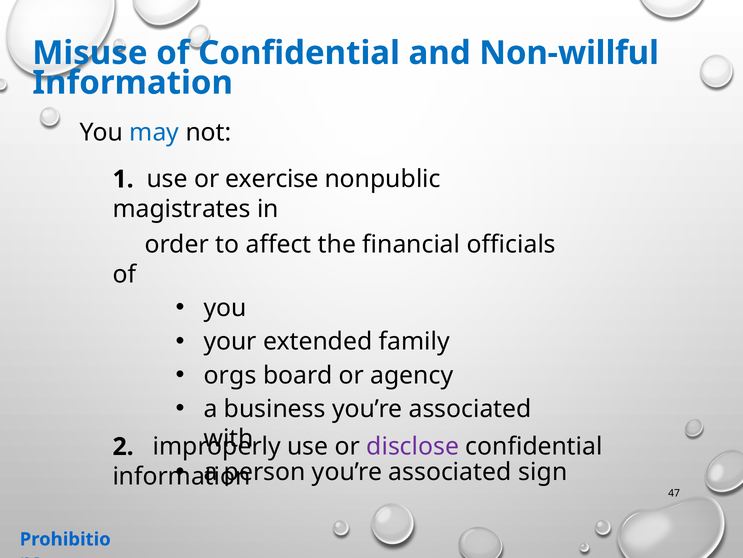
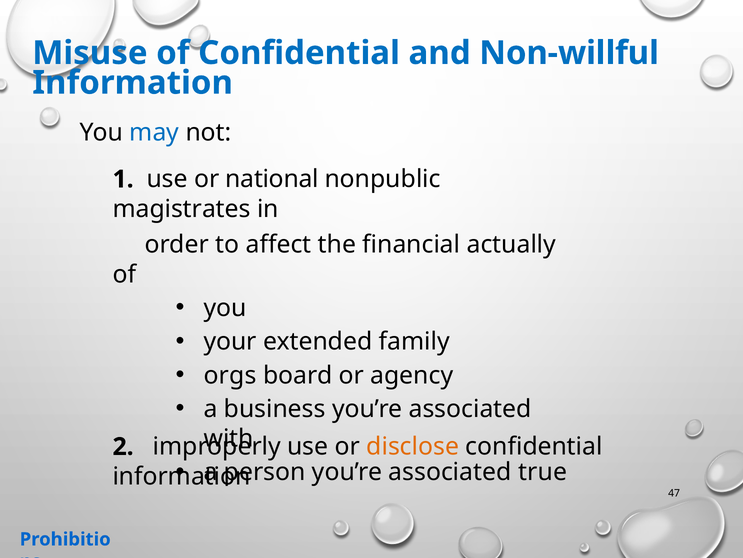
exercise: exercise -> national
officials: officials -> actually
disclose colour: purple -> orange
sign: sign -> true
